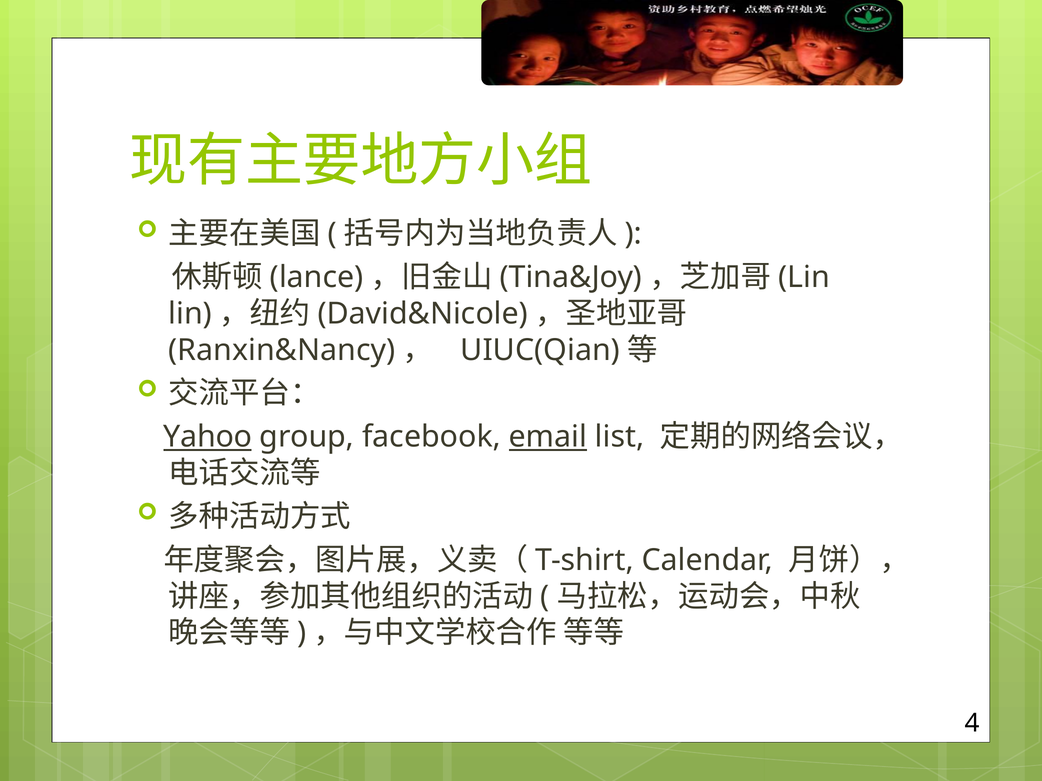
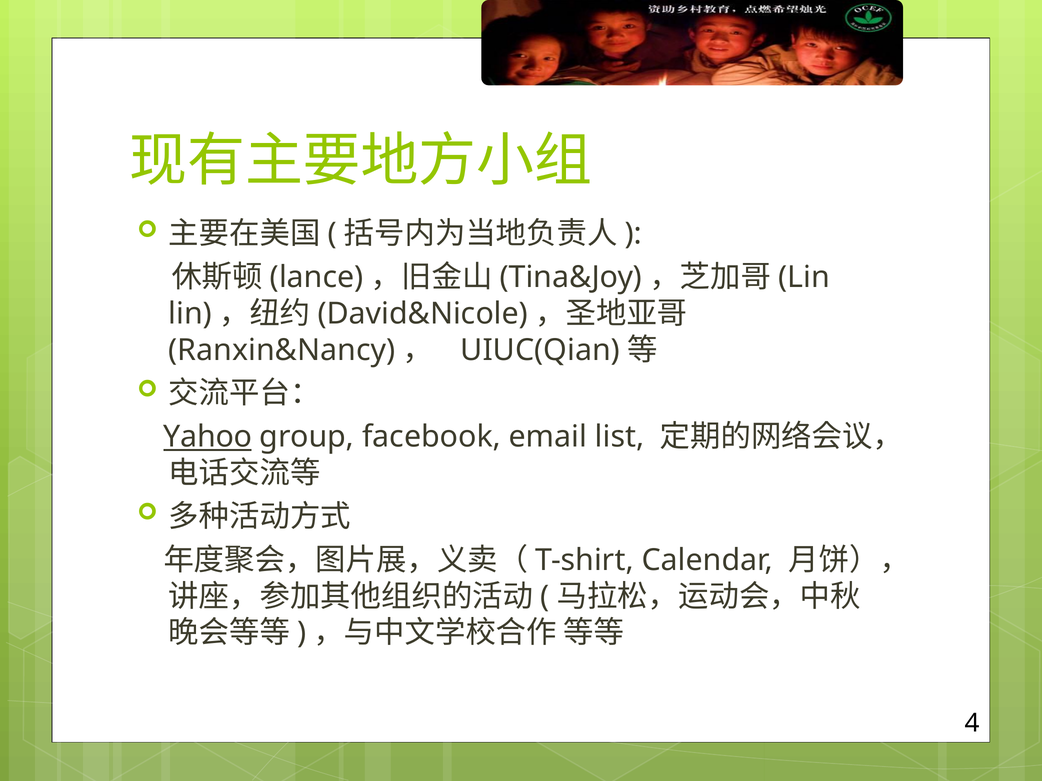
email underline: present -> none
